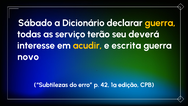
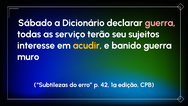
guerra at (160, 23) colour: yellow -> pink
deverá: deverá -> sujeitos
escrita: escrita -> banido
novo: novo -> muro
